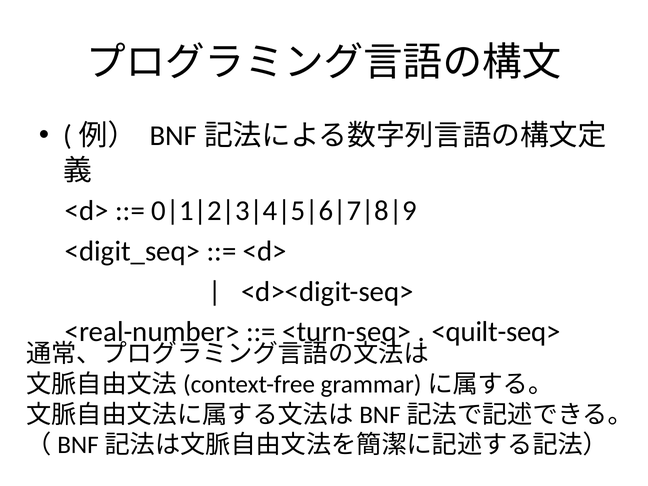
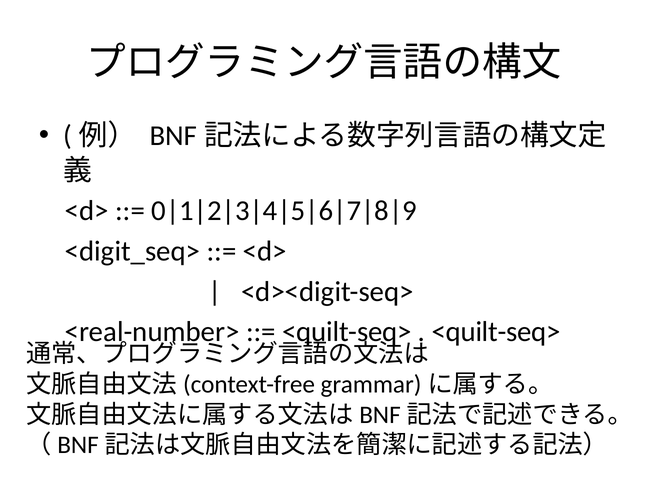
<turn-seq> at (347, 332): <turn-seq> -> <quilt-seq>
